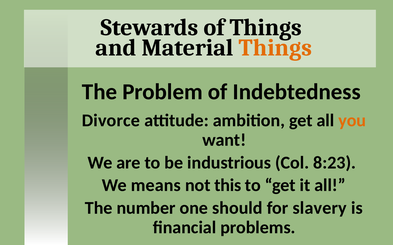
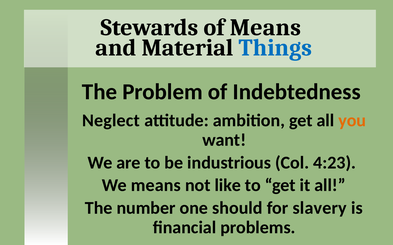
of Things: Things -> Means
Things at (275, 48) colour: orange -> blue
Divorce: Divorce -> Neglect
8:23: 8:23 -> 4:23
this: this -> like
